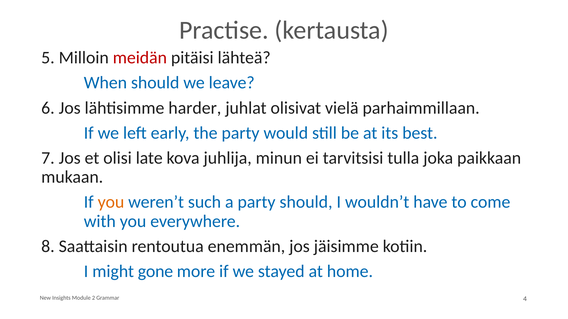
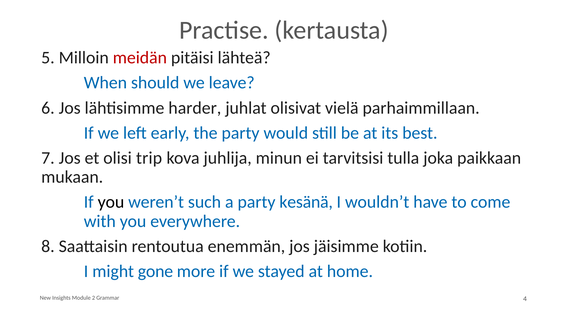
late: late -> trip
you at (111, 202) colour: orange -> black
party should: should -> kesänä
